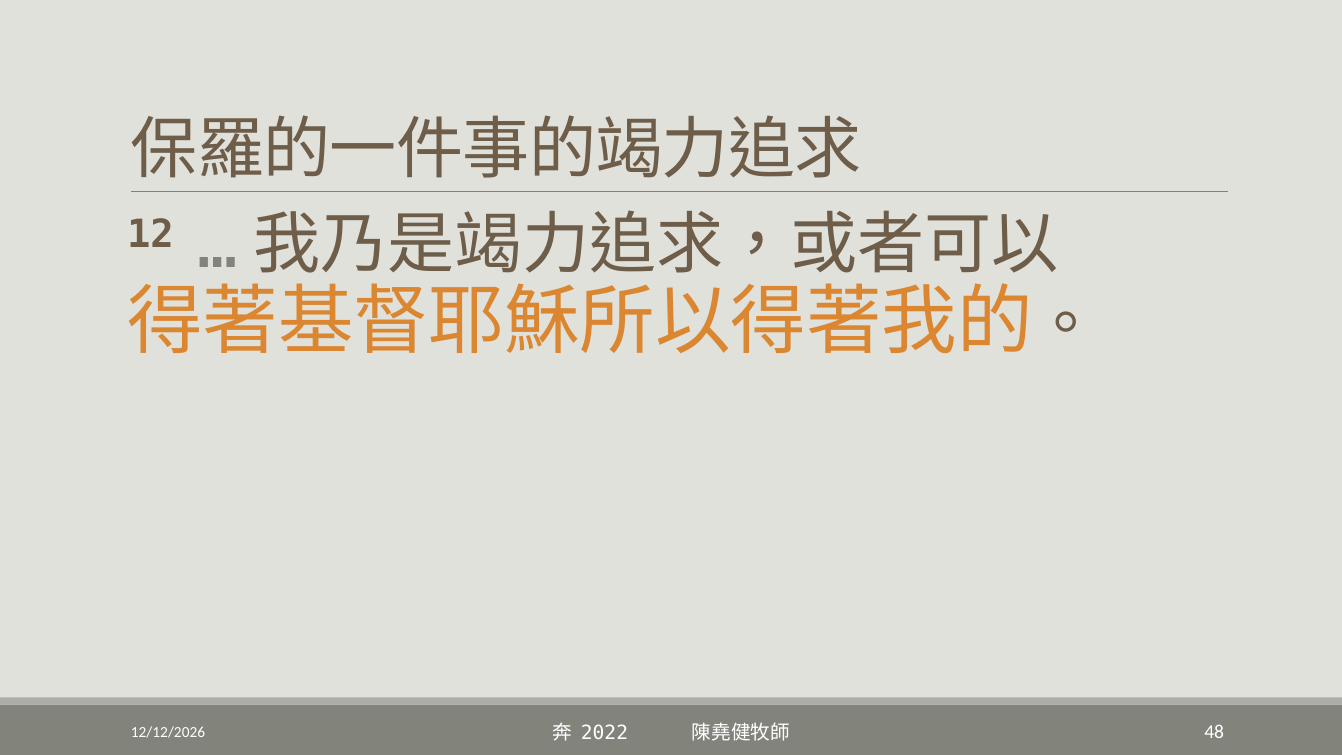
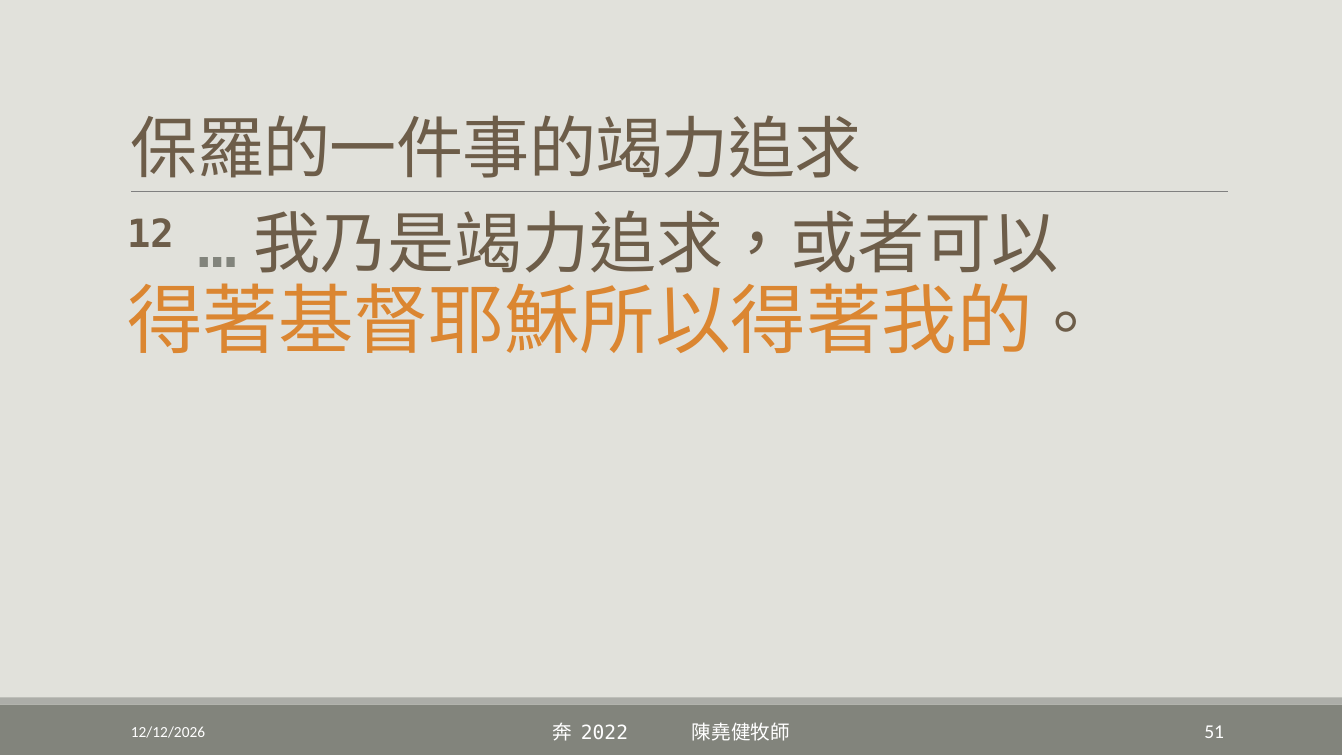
48: 48 -> 51
